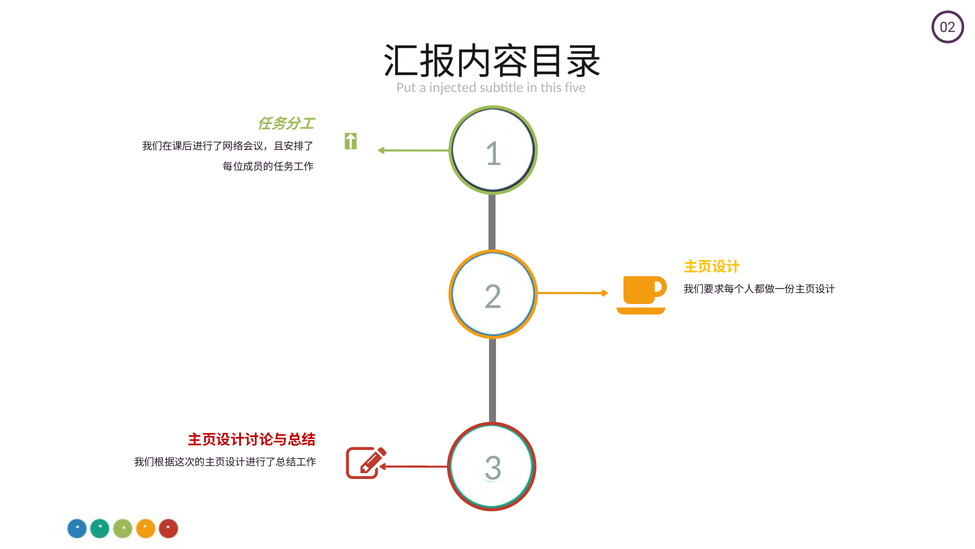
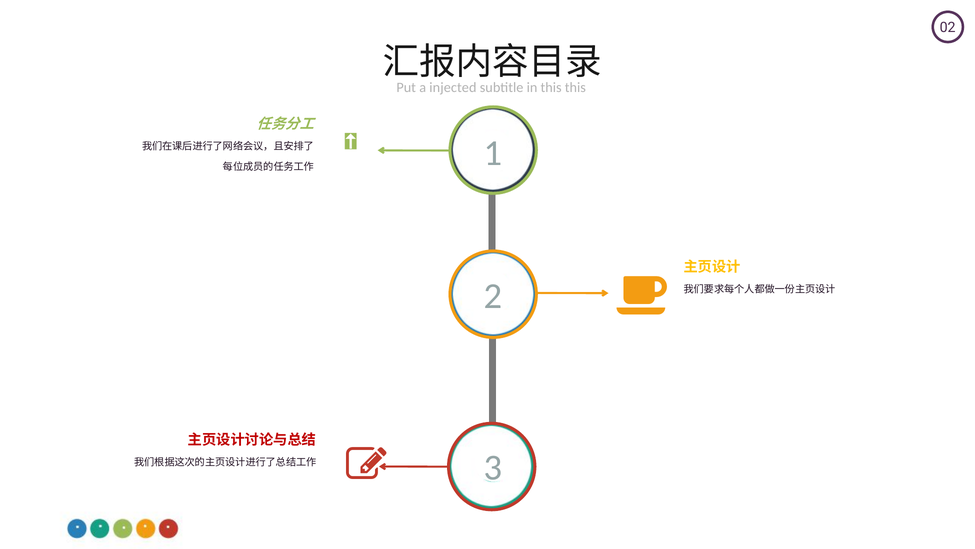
this five: five -> this
